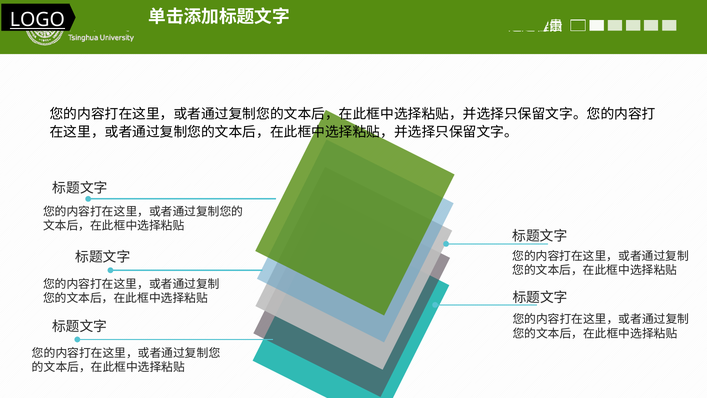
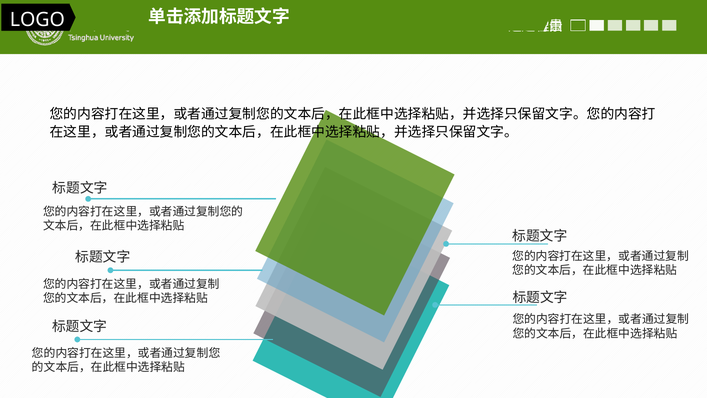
LOGO underline: present -> none
